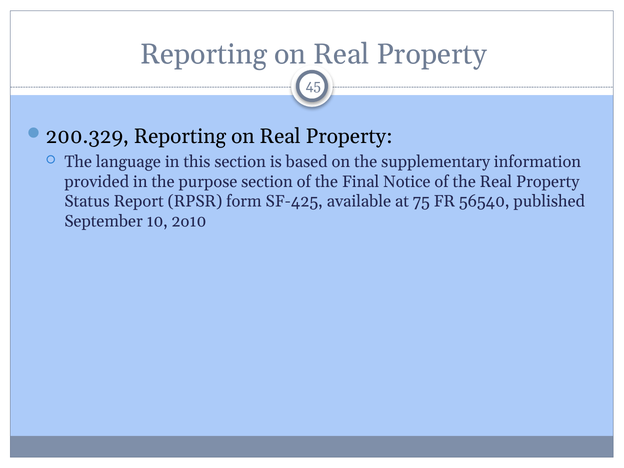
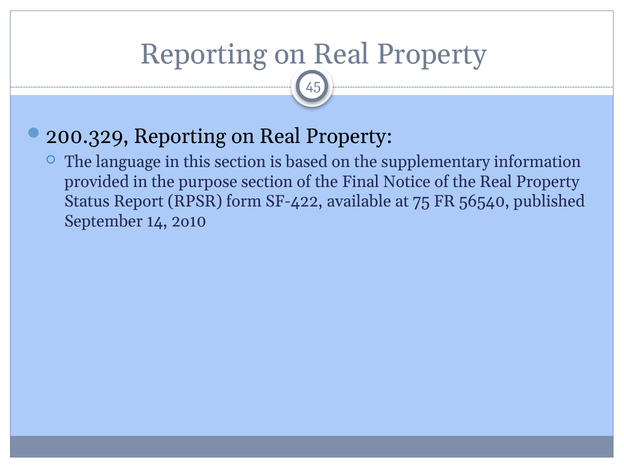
SF-425: SF-425 -> SF-422
10: 10 -> 14
